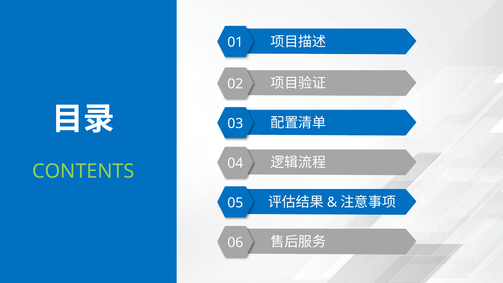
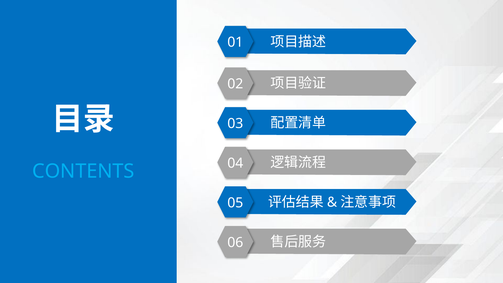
CONTENTS colour: light green -> light blue
